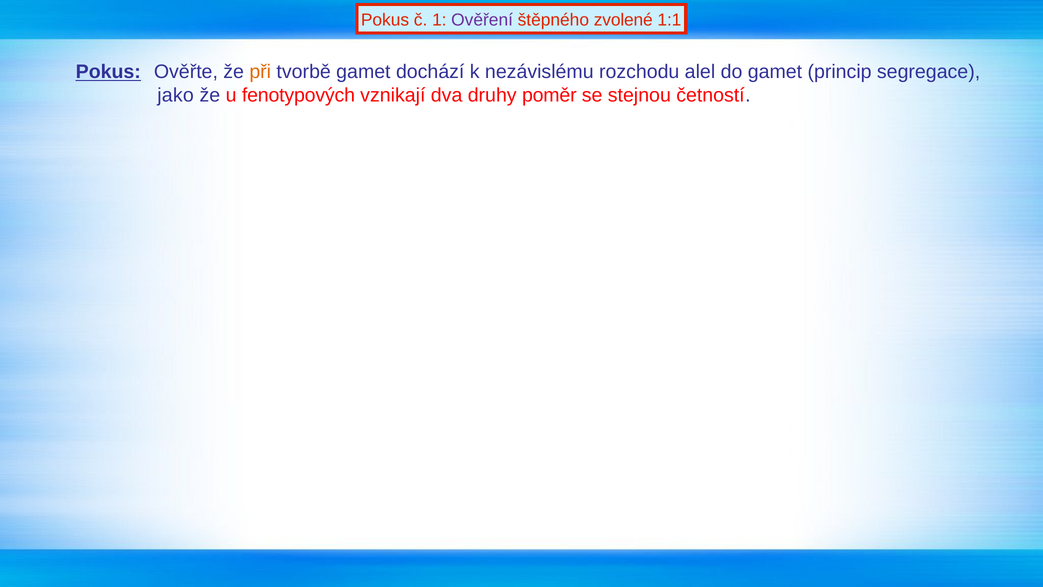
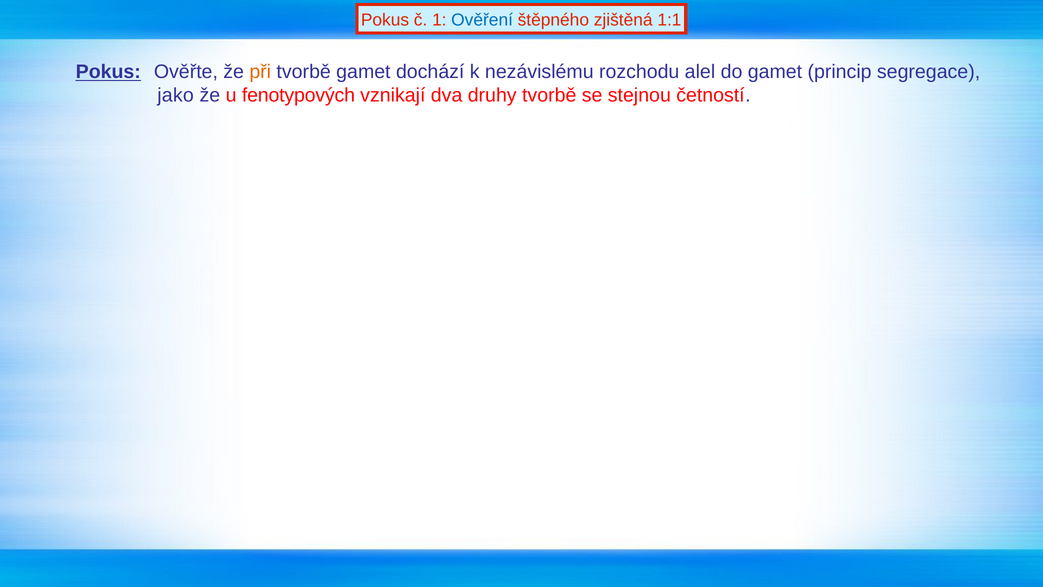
Ověření colour: purple -> blue
zvolené: zvolené -> zjištěná
druhy poměr: poměr -> tvorbě
